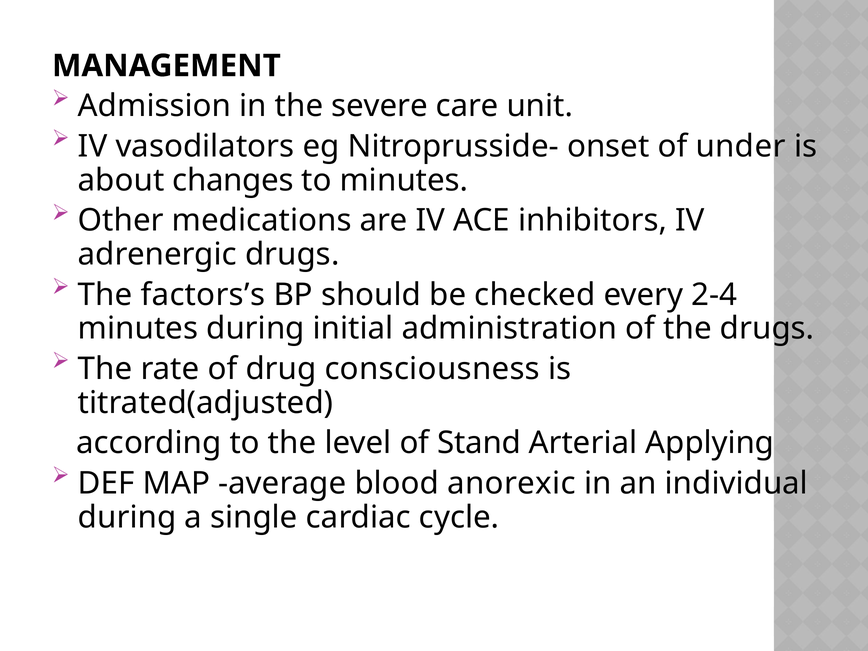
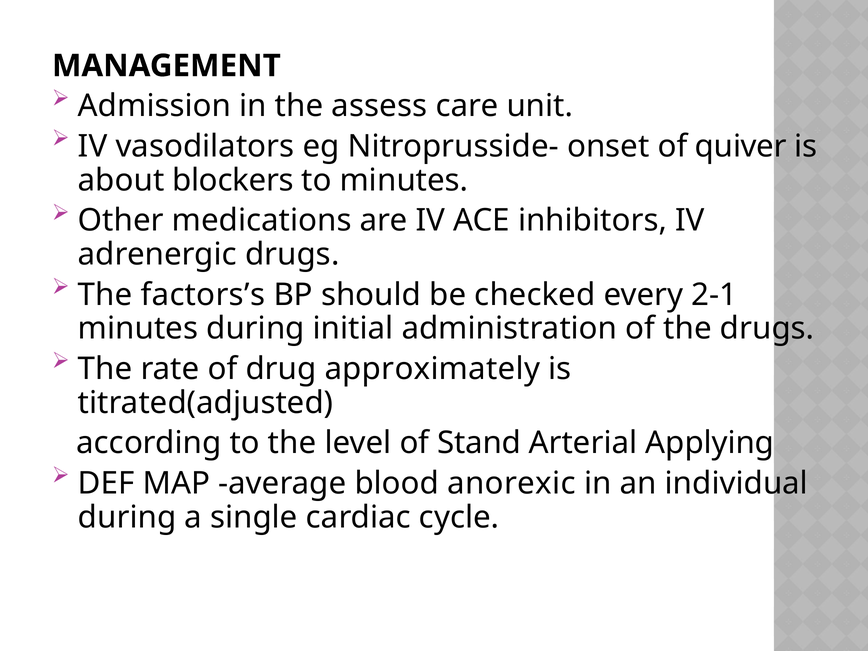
severe: severe -> assess
under: under -> quiver
changes: changes -> blockers
2-4: 2-4 -> 2-1
consciousness: consciousness -> approximately
